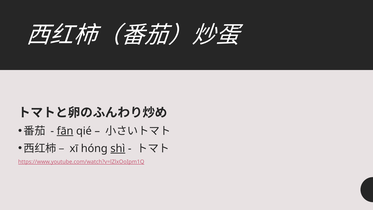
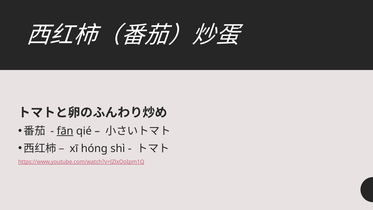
shì underline: present -> none
